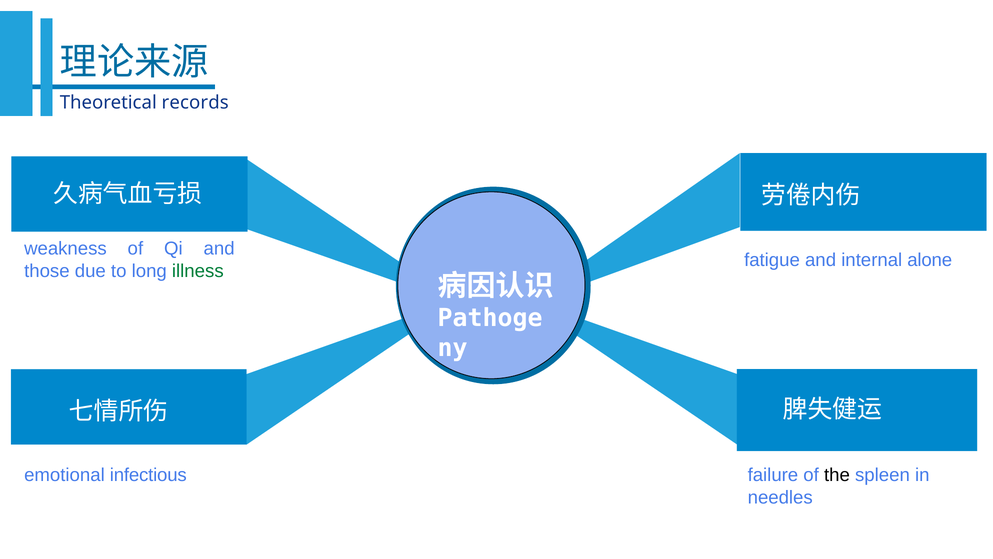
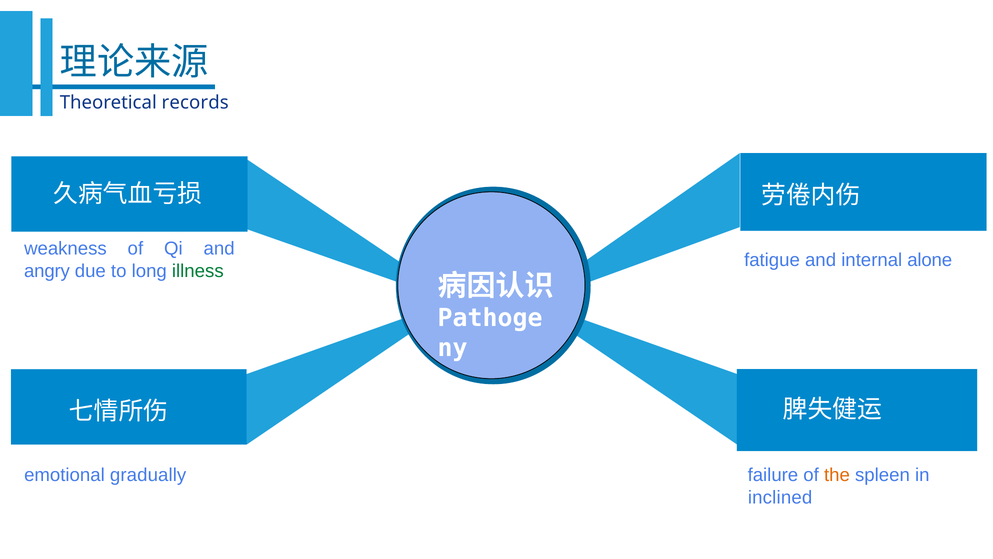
those: those -> angry
infectious: infectious -> gradually
the colour: black -> orange
needles: needles -> inclined
